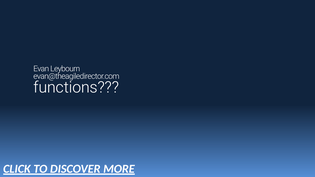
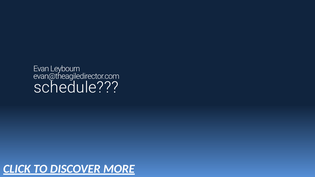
functions: functions -> schedule
